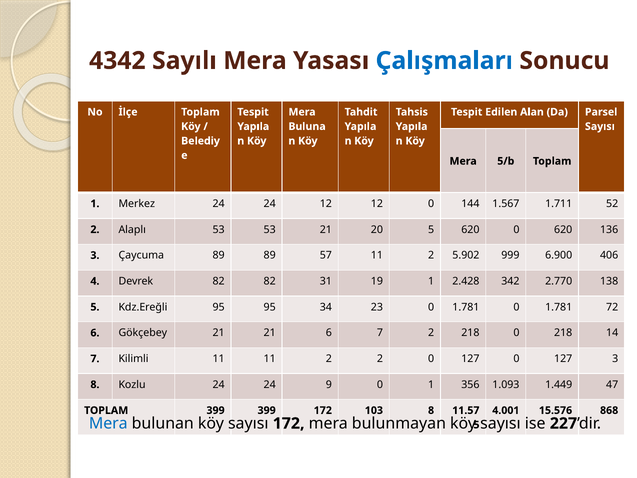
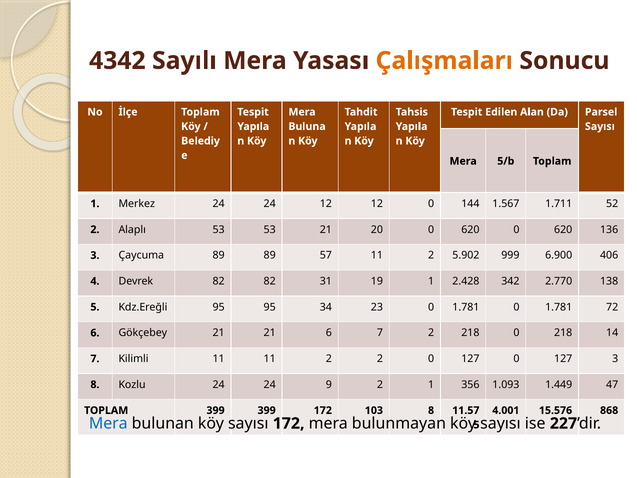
Çalışmaları colour: blue -> orange
20 5: 5 -> 0
9 0: 0 -> 2
